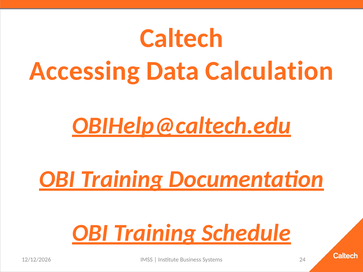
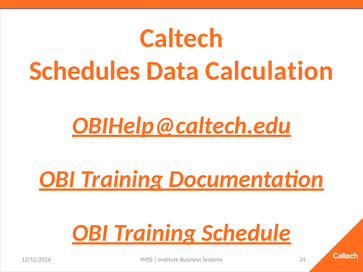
Accessing: Accessing -> Schedules
